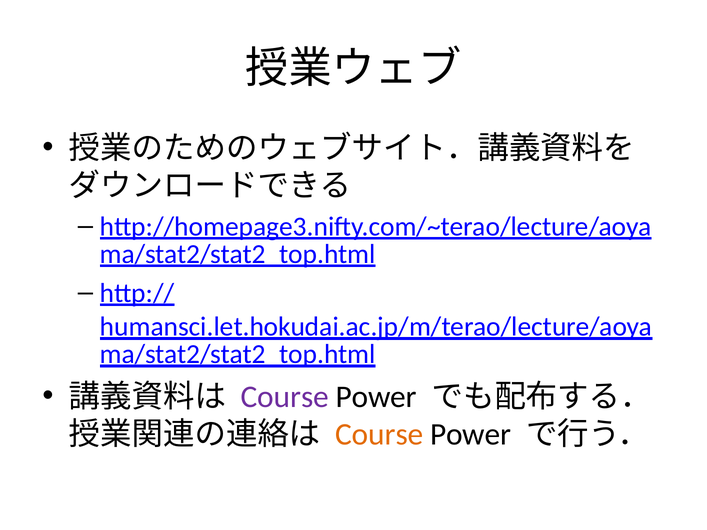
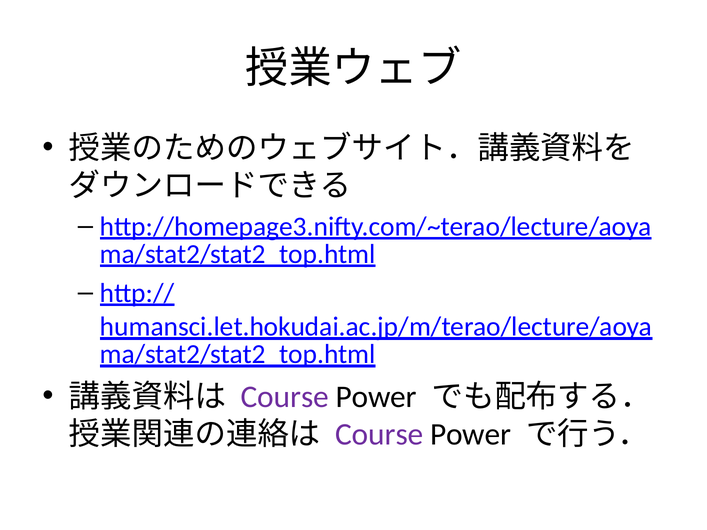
Course at (379, 435) colour: orange -> purple
